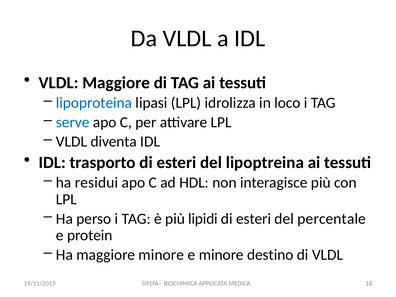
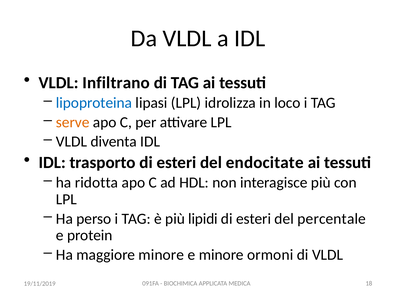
VLDL Maggiore: Maggiore -> Infiltrano
serve colour: blue -> orange
lipoptreina: lipoptreina -> endocitate
residui: residui -> ridotta
destino: destino -> ormoni
